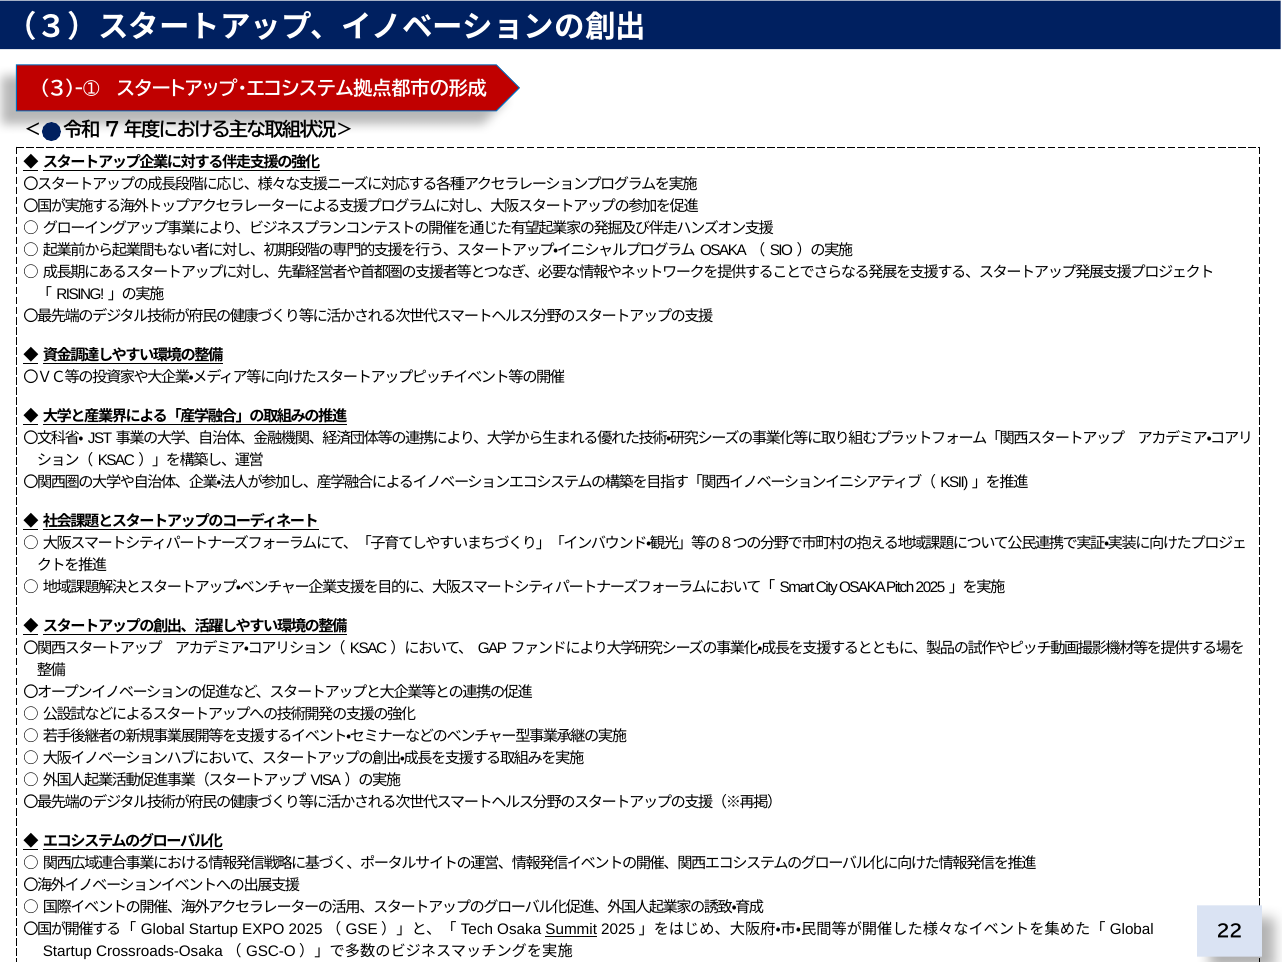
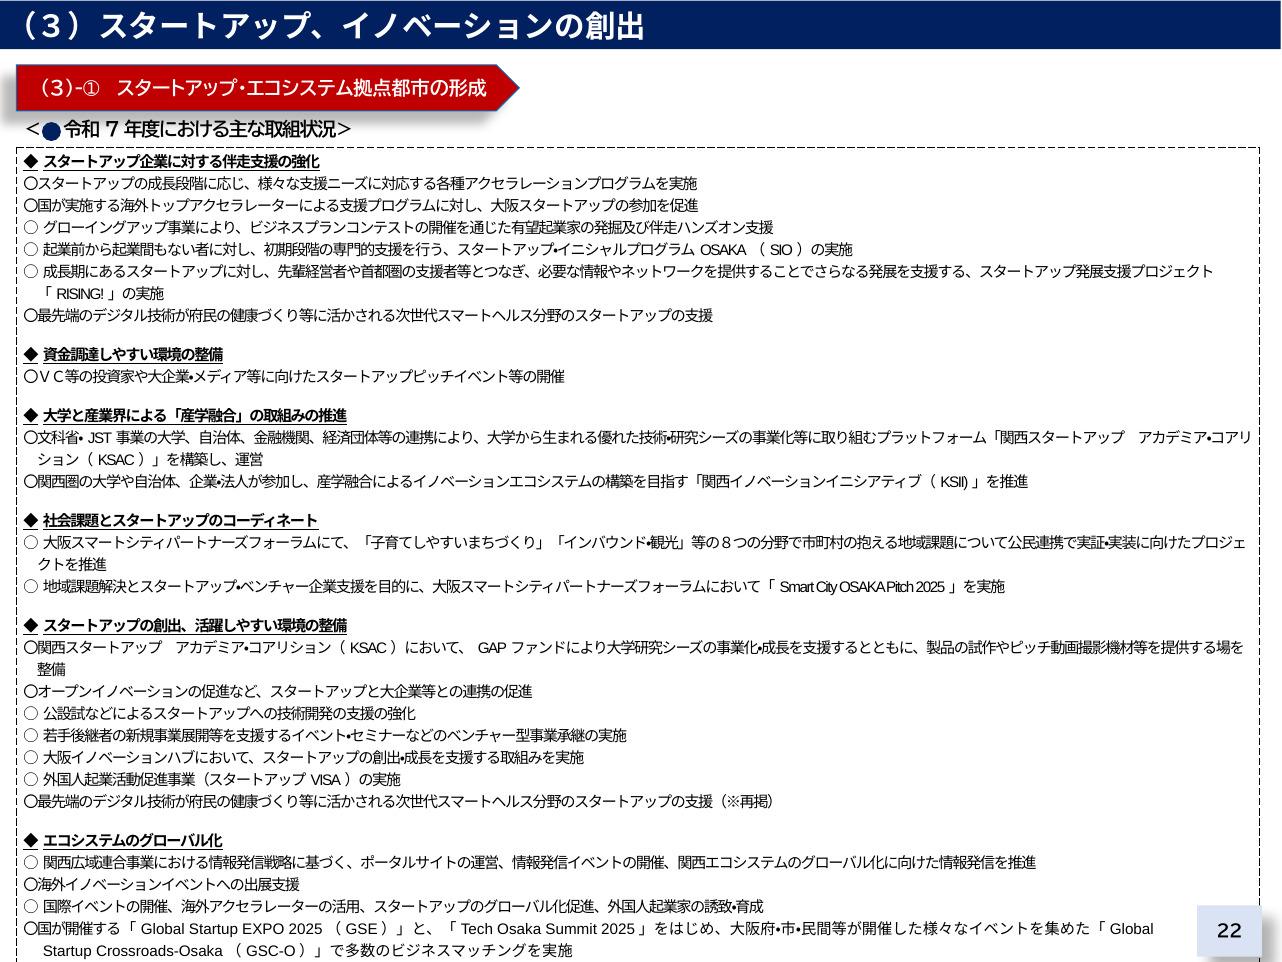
Summit underline: present -> none
